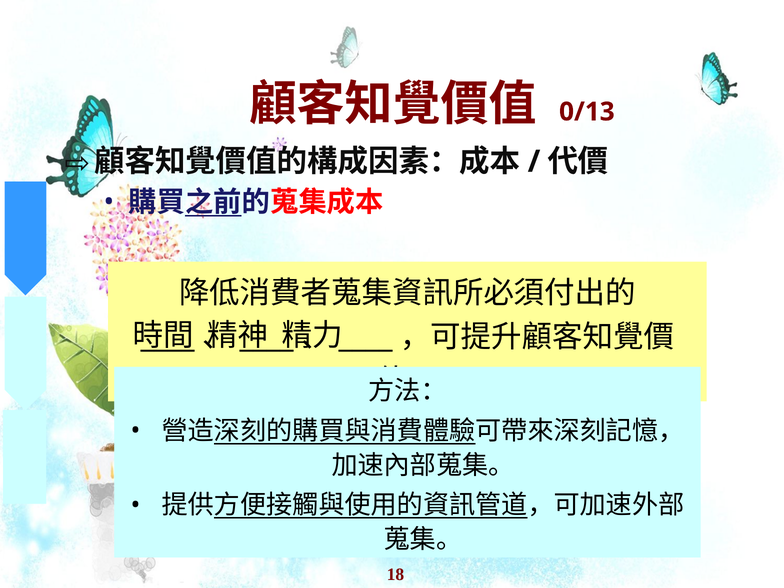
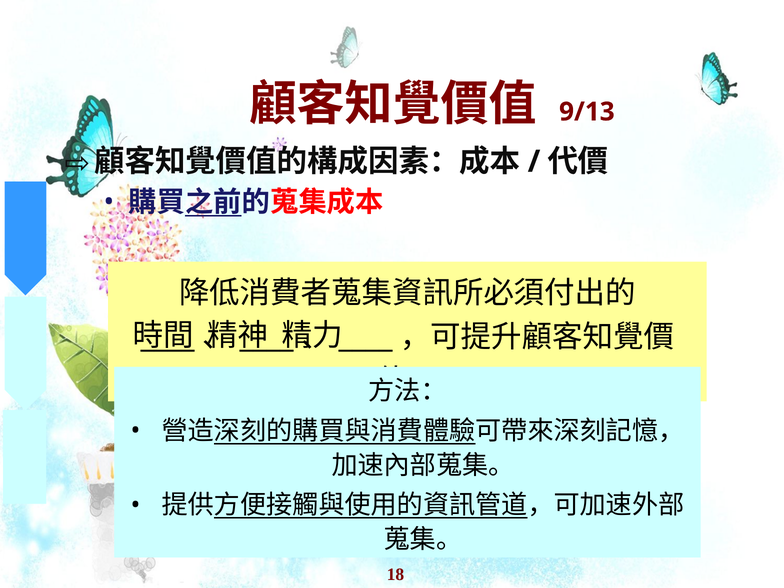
0/13: 0/13 -> 9/13
